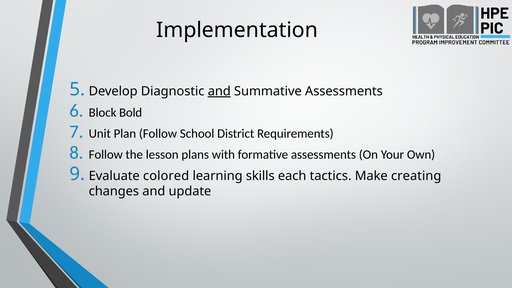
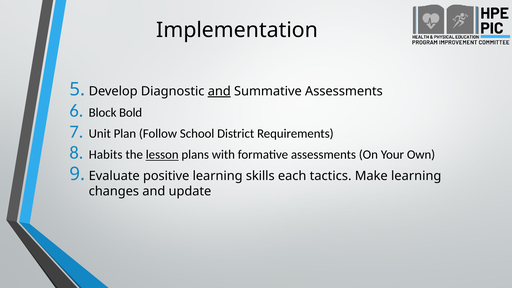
Follow at (106, 155): Follow -> Habits
lesson underline: none -> present
colored: colored -> positive
Make creating: creating -> learning
